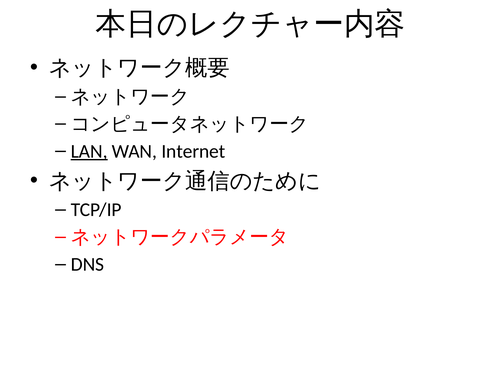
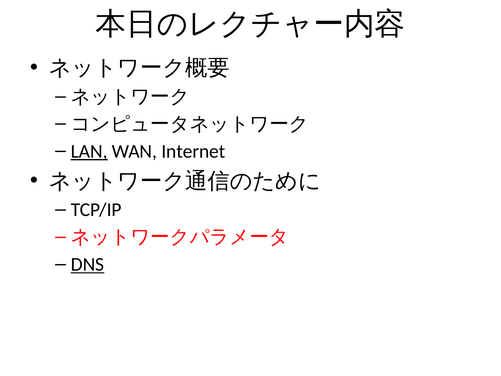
DNS underline: none -> present
